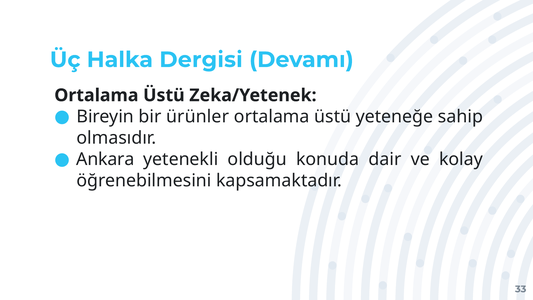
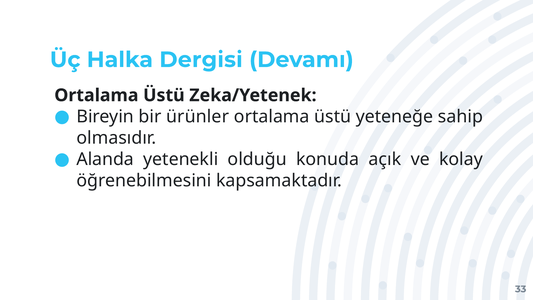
Ankara: Ankara -> Alanda
dair: dair -> açık
